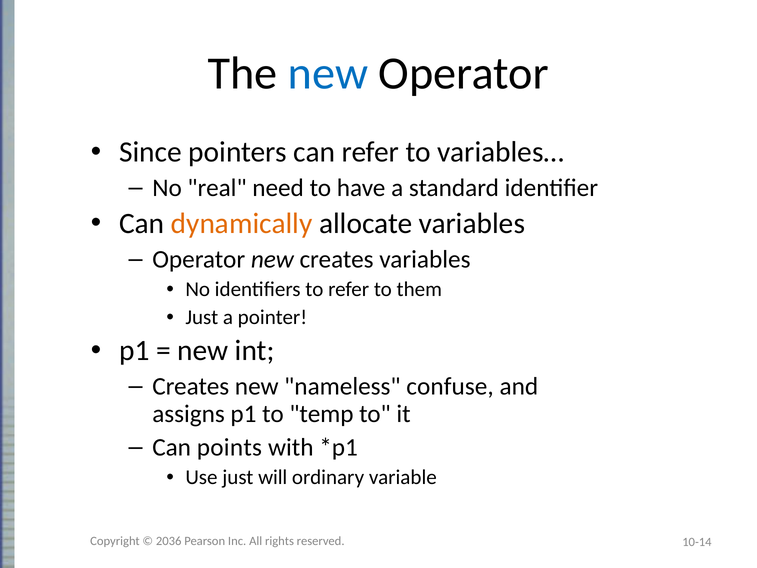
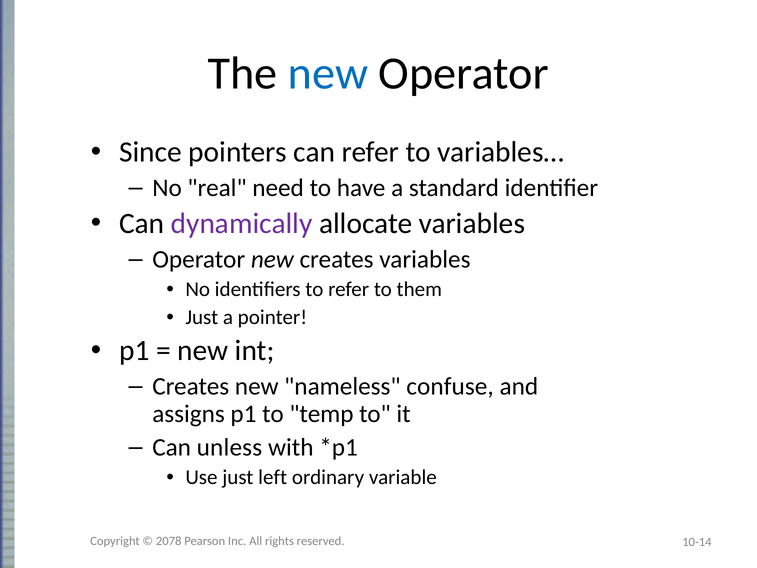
dynamically colour: orange -> purple
points: points -> unless
will: will -> left
2036: 2036 -> 2078
